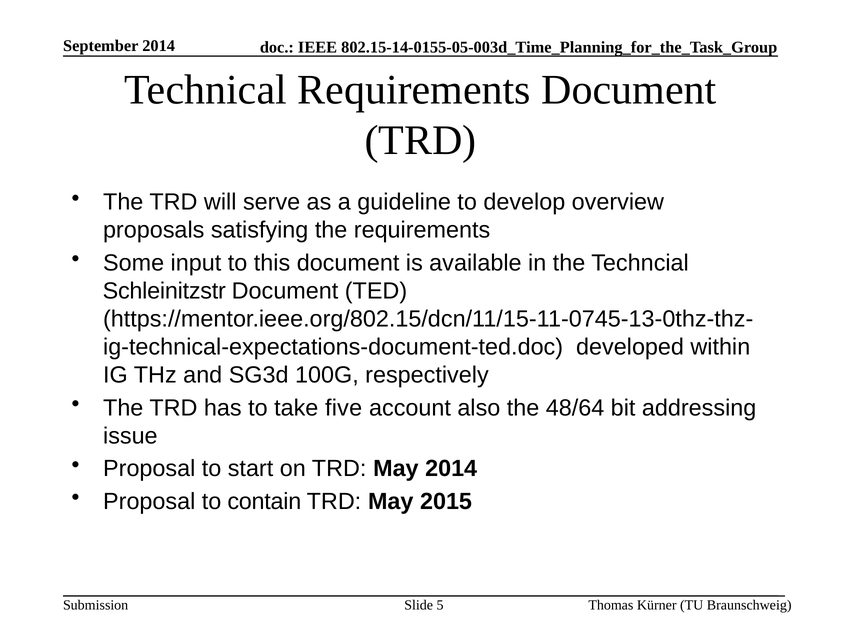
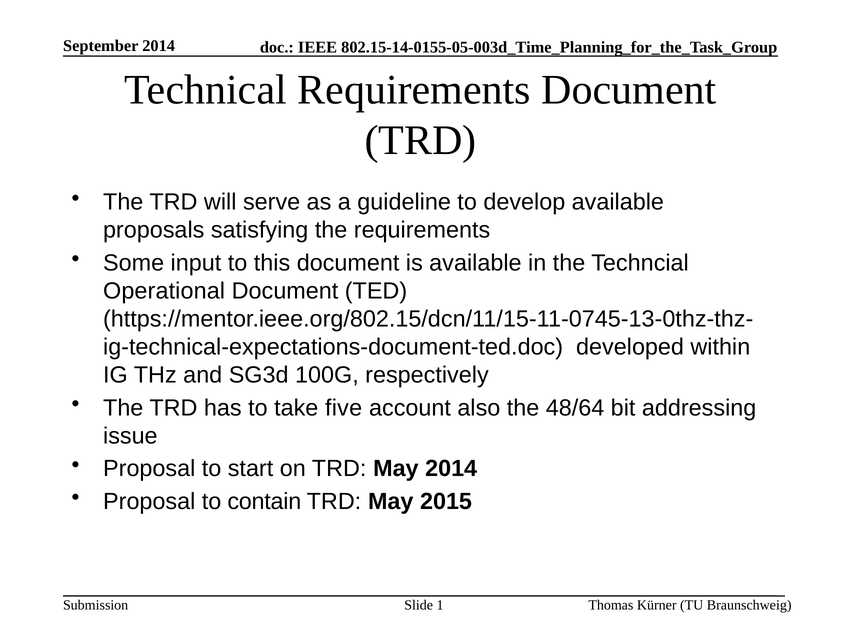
develop overview: overview -> available
Schleinitzstr: Schleinitzstr -> Operational
5: 5 -> 1
